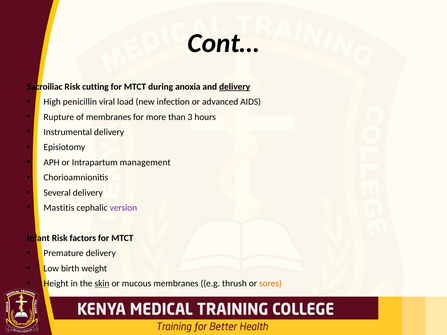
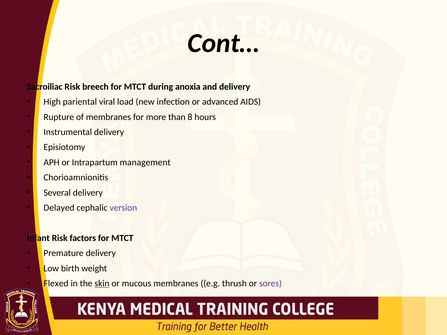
cutting: cutting -> breech
delivery at (235, 87) underline: present -> none
penicillin: penicillin -> pariental
3: 3 -> 8
Mastitis: Mastitis -> Delayed
Height: Height -> Flexed
sores colour: orange -> purple
